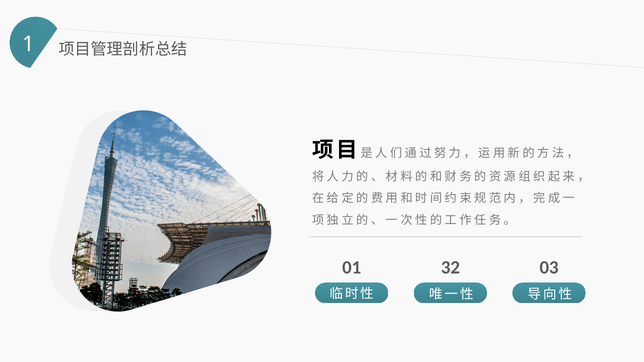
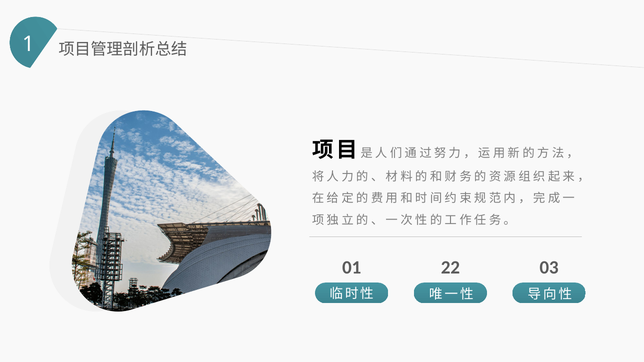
32: 32 -> 22
